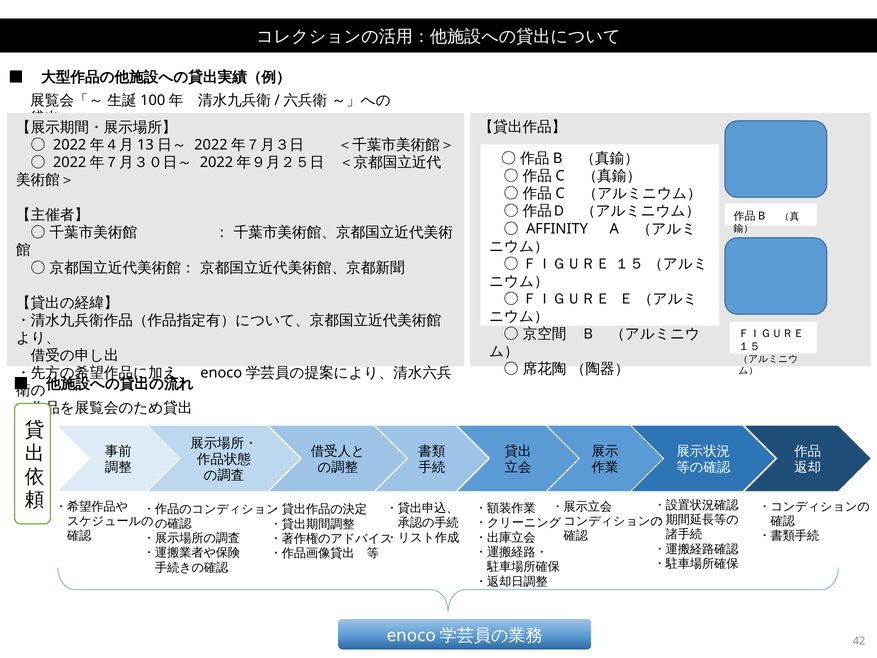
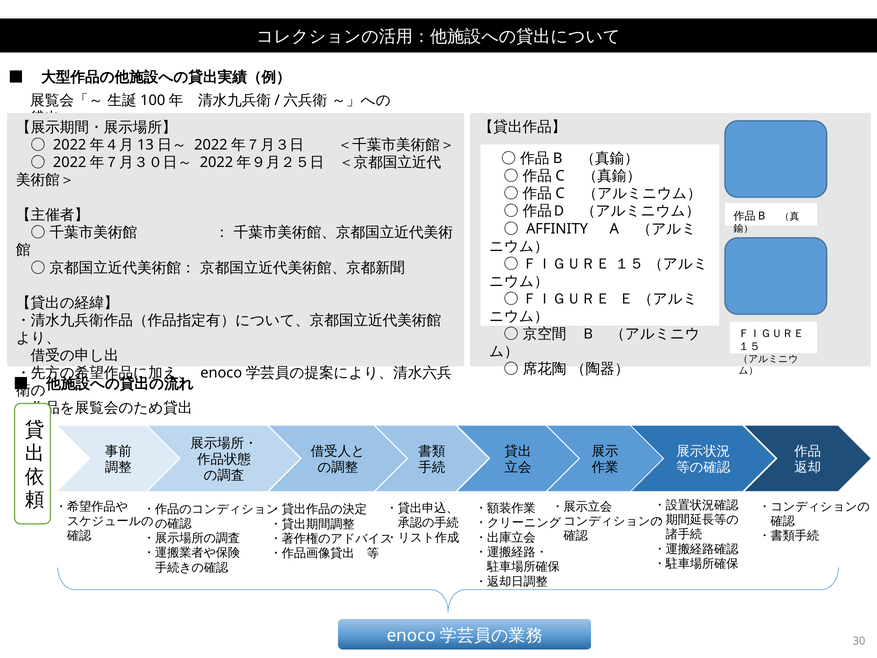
42: 42 -> 30
